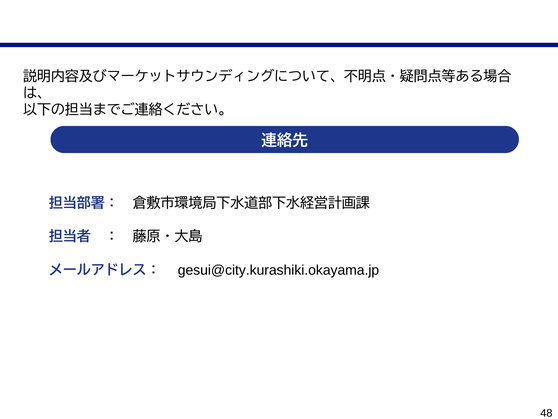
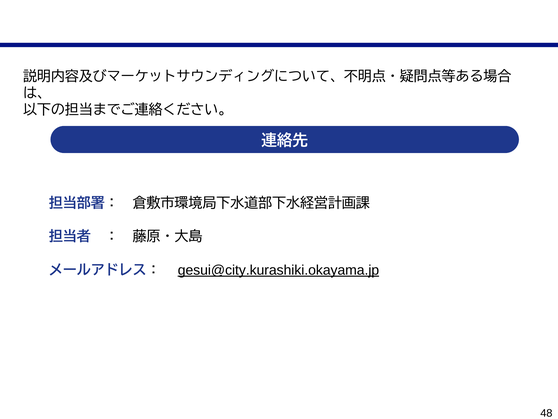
gesui@city.kurashiki.okayama.jp underline: none -> present
